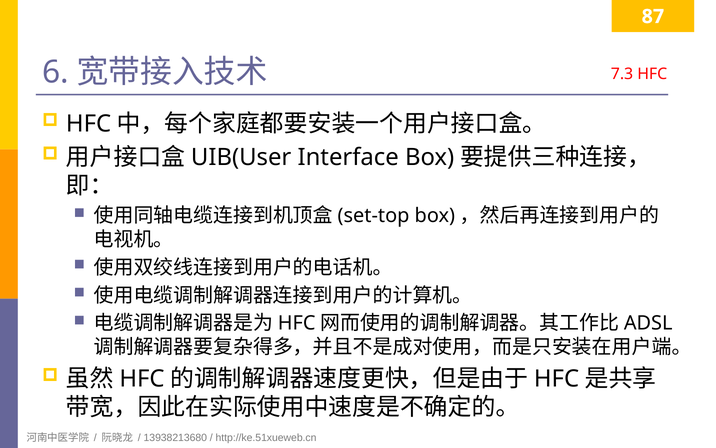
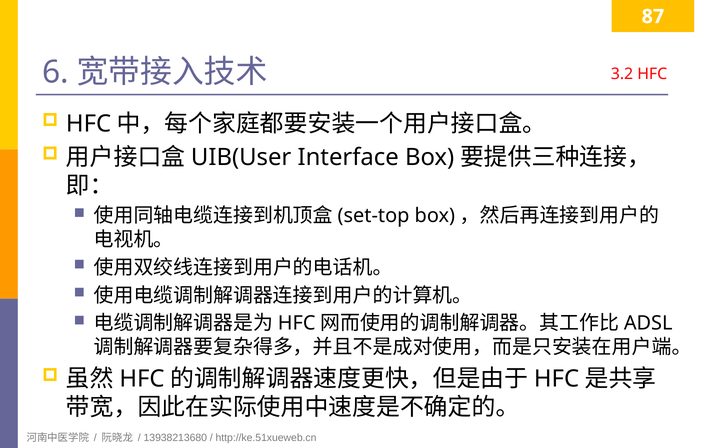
7.3: 7.3 -> 3.2
